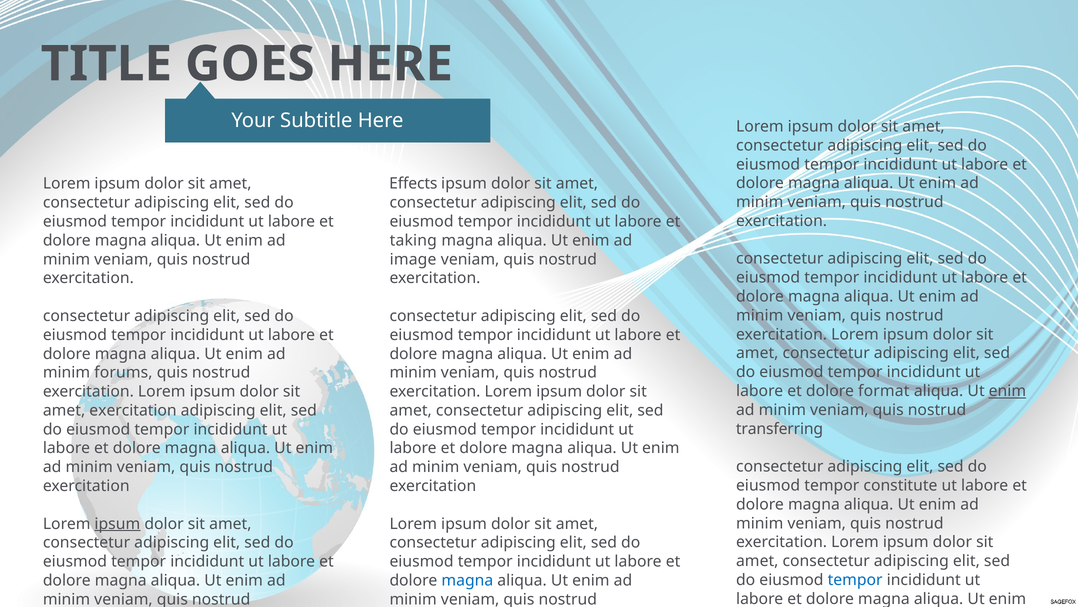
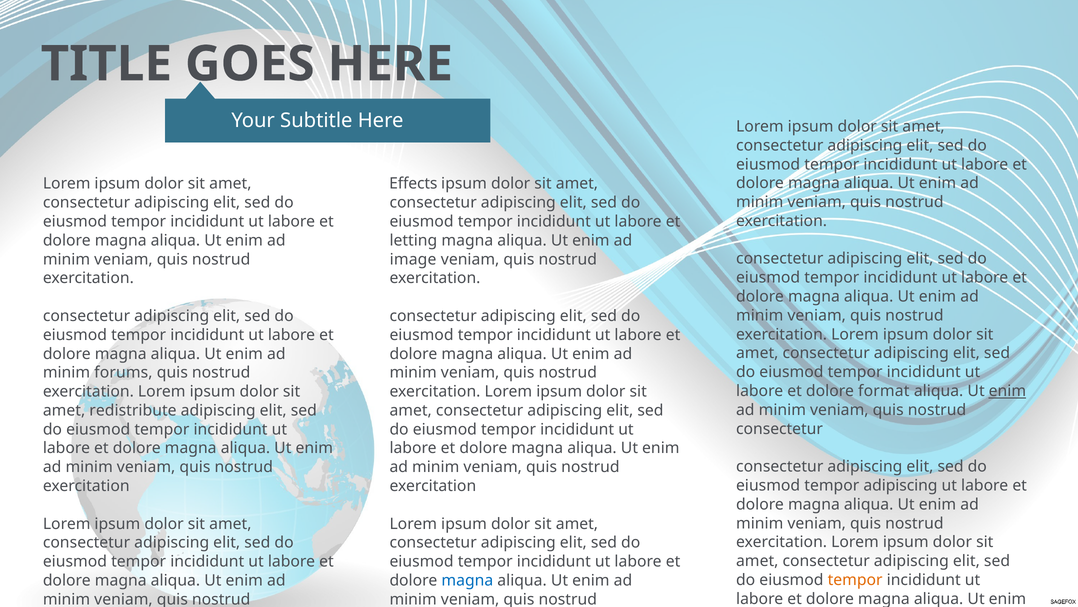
taking: taking -> letting
amet exercitation: exercitation -> redistribute
transferring at (780, 428): transferring -> consectetur
tempor constitute: constitute -> adipiscing
ipsum at (117, 523) underline: present -> none
tempor at (855, 579) colour: blue -> orange
